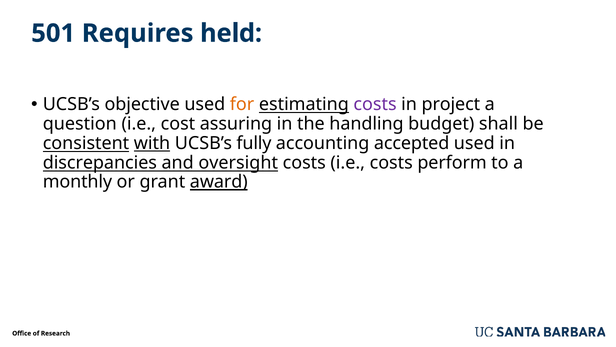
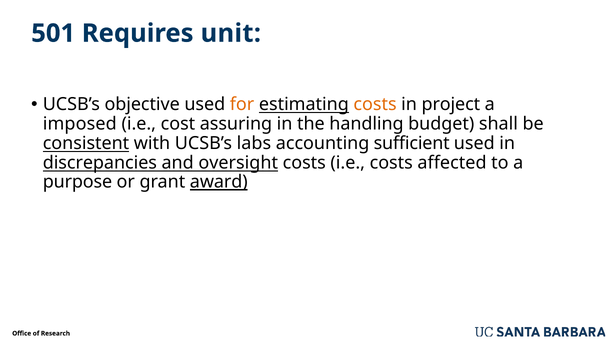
held: held -> unit
costs at (375, 104) colour: purple -> orange
question: question -> imposed
with underline: present -> none
fully: fully -> labs
accepted: accepted -> sufficient
perform: perform -> affected
monthly: monthly -> purpose
